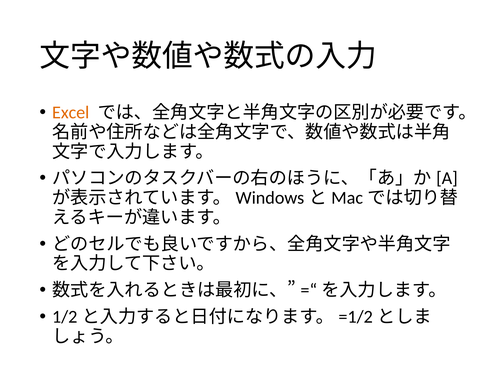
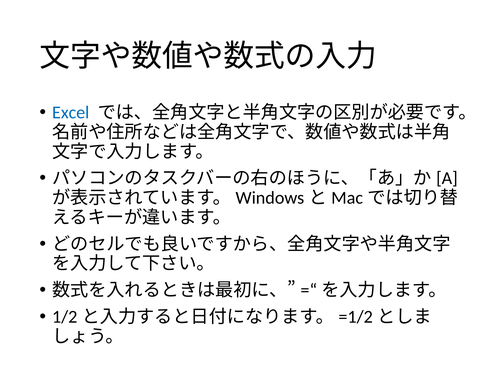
Excel colour: orange -> blue
